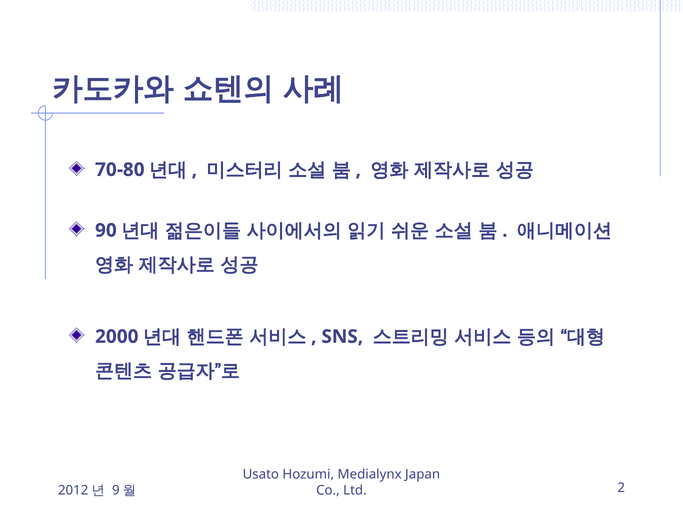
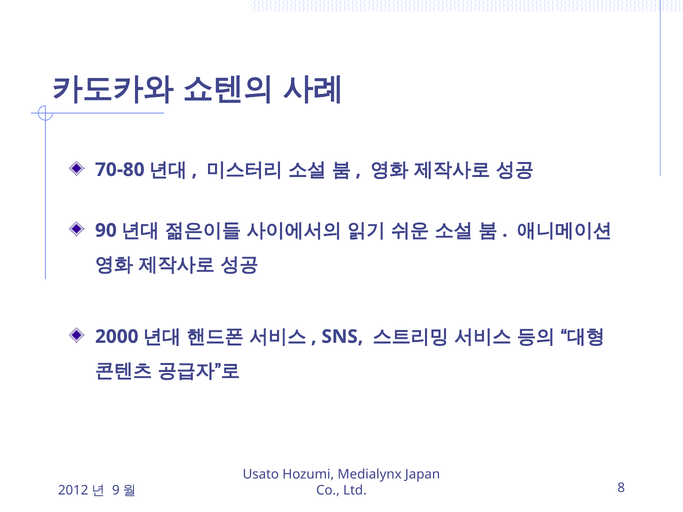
2: 2 -> 8
